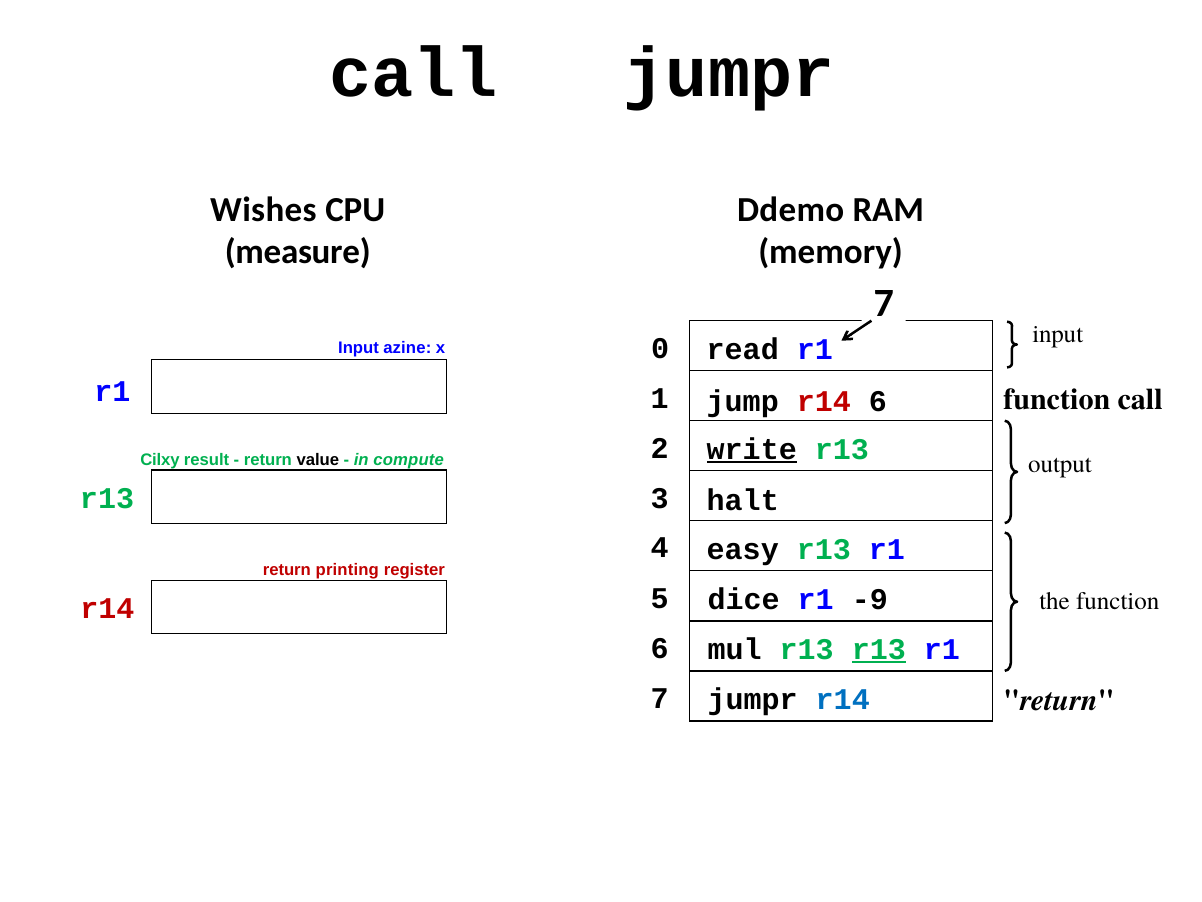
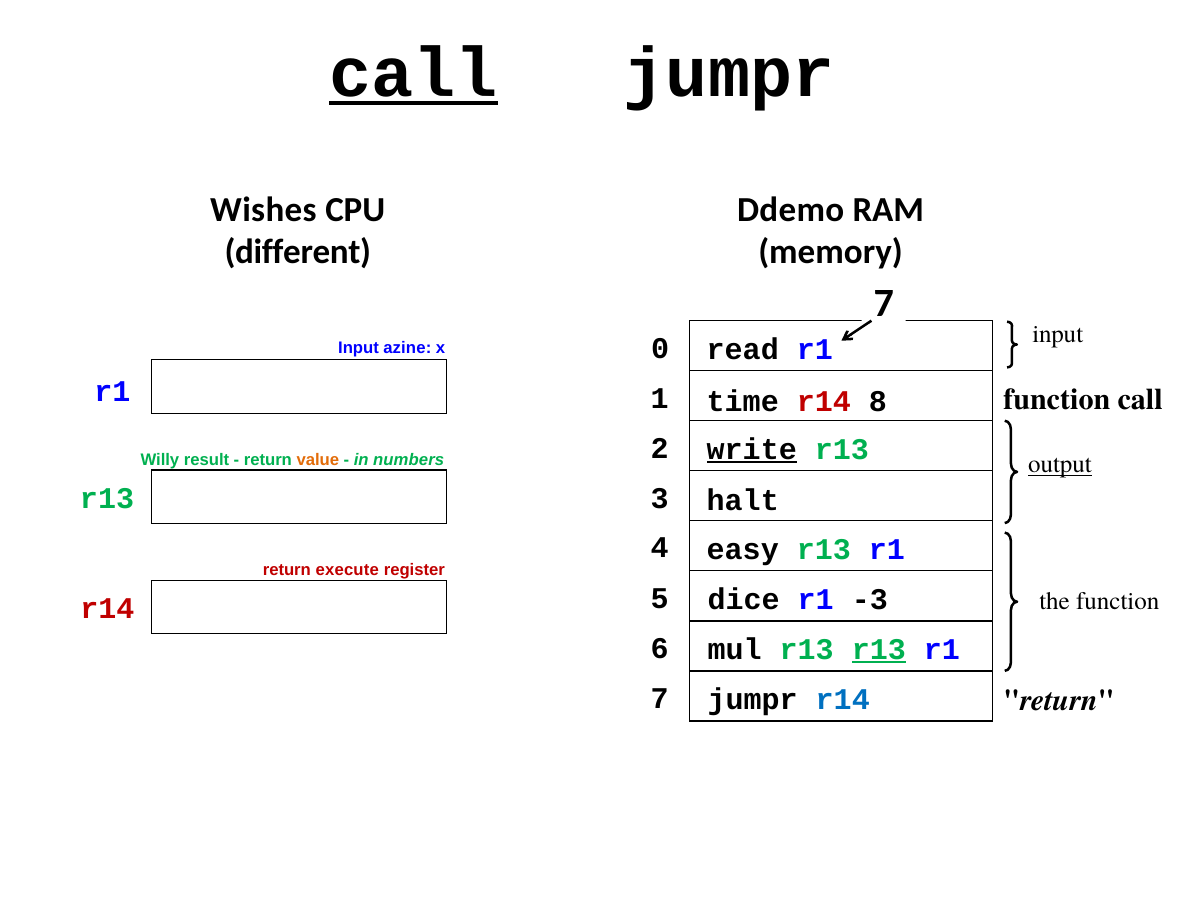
call at (413, 73) underline: none -> present
measure: measure -> different
jump: jump -> time
r14 6: 6 -> 8
Cilxy: Cilxy -> Willy
value colour: black -> orange
compute: compute -> numbers
output underline: none -> present
printing: printing -> execute
-9: -9 -> -3
